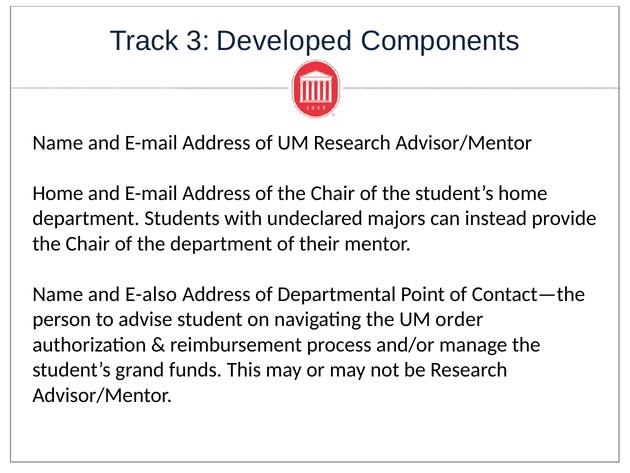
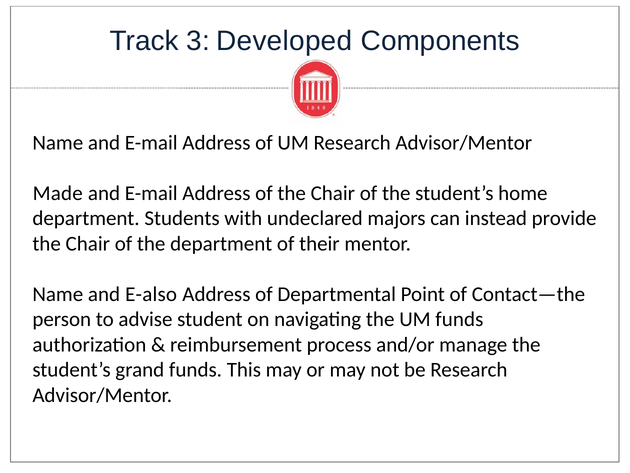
Home at (58, 193): Home -> Made
UM order: order -> funds
